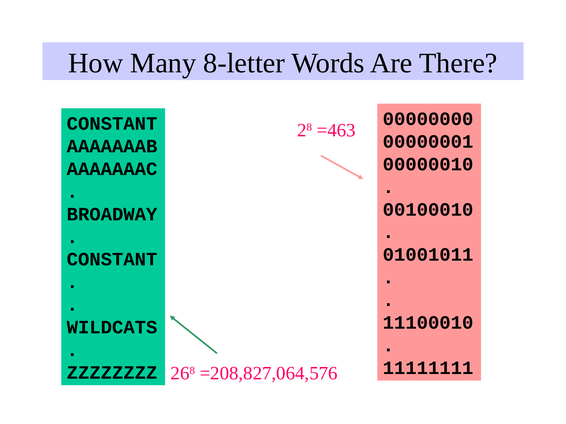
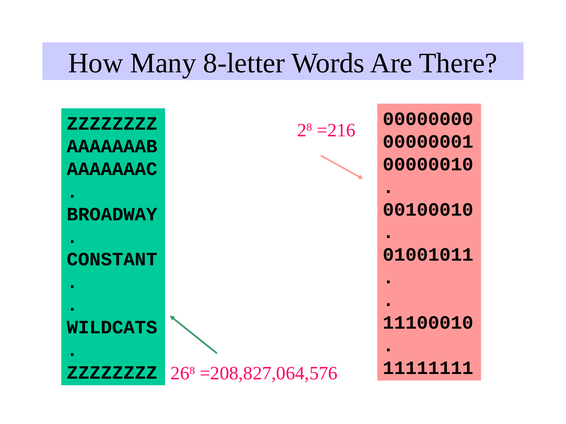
CONSTANT at (112, 124): CONSTANT -> ZZZZZZZZ
=463: =463 -> =216
